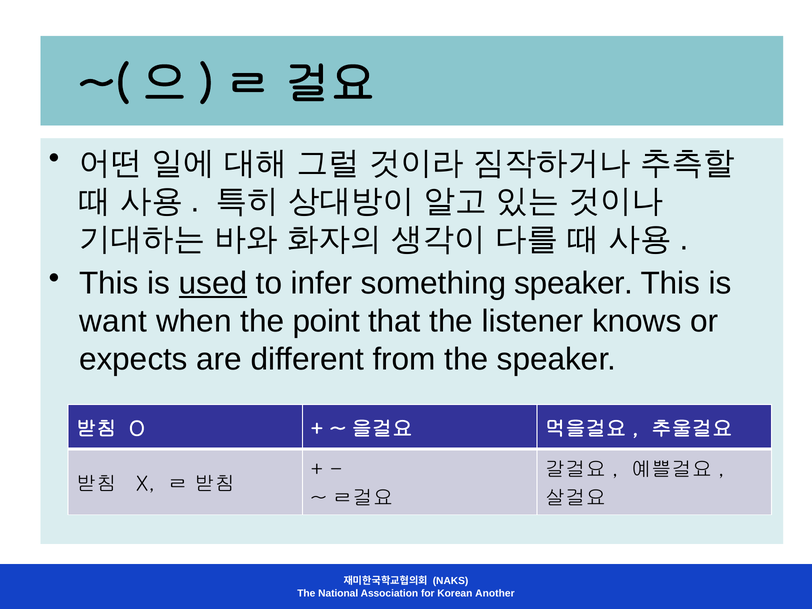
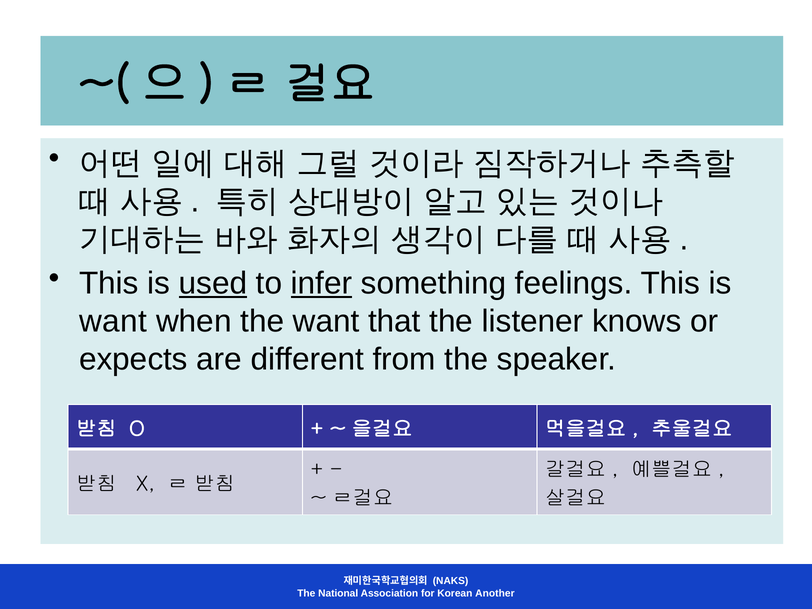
infer underline: none -> present
something speaker: speaker -> feelings
the point: point -> want
